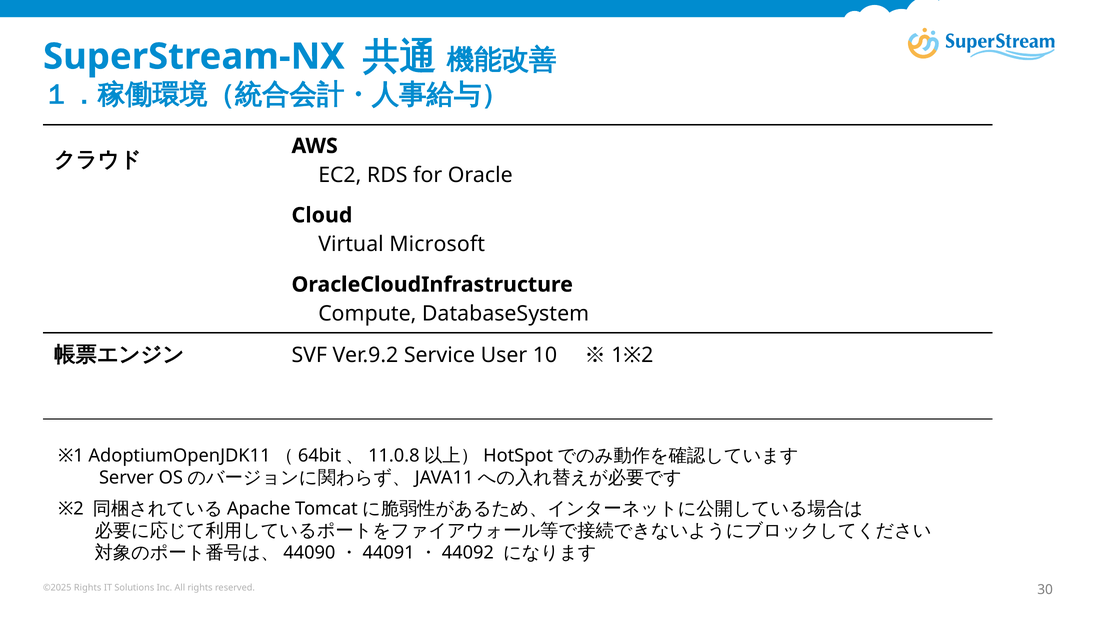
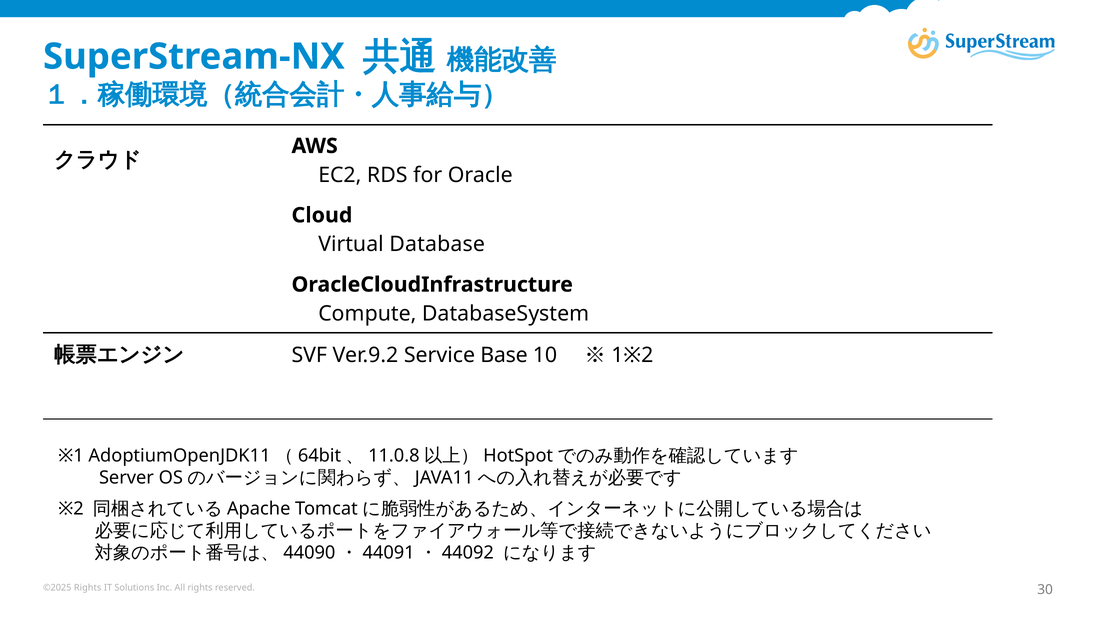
Microsoft: Microsoft -> Database
User: User -> Base
